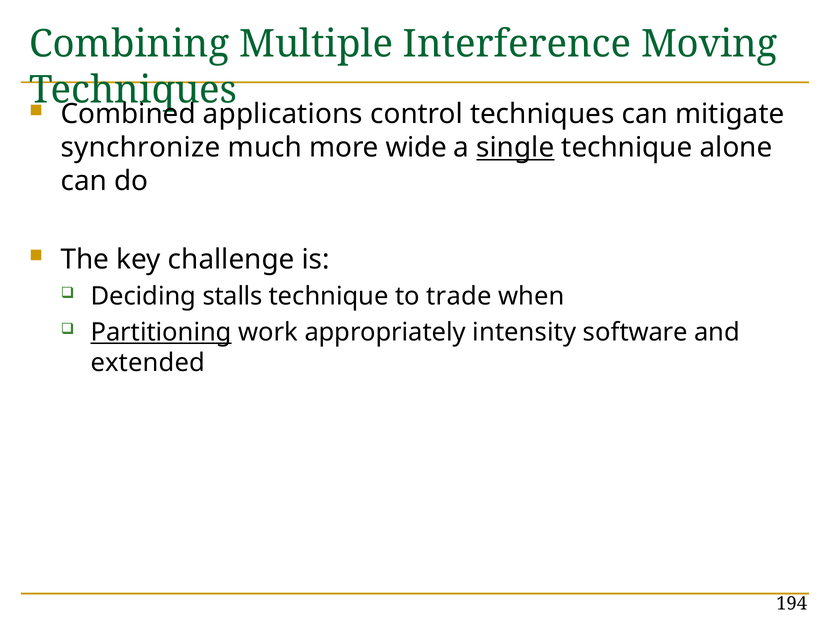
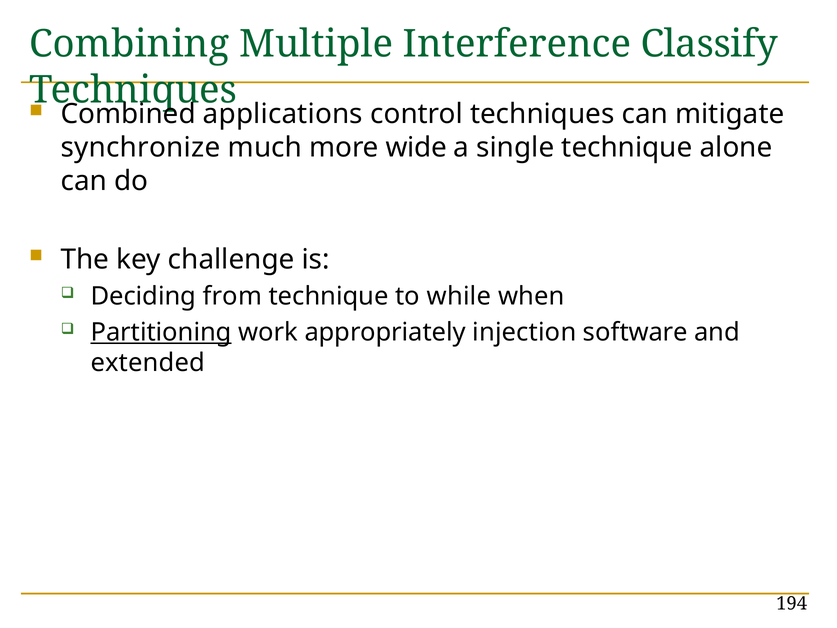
Moving: Moving -> Classify
single underline: present -> none
stalls: stalls -> from
trade: trade -> while
intensity: intensity -> injection
